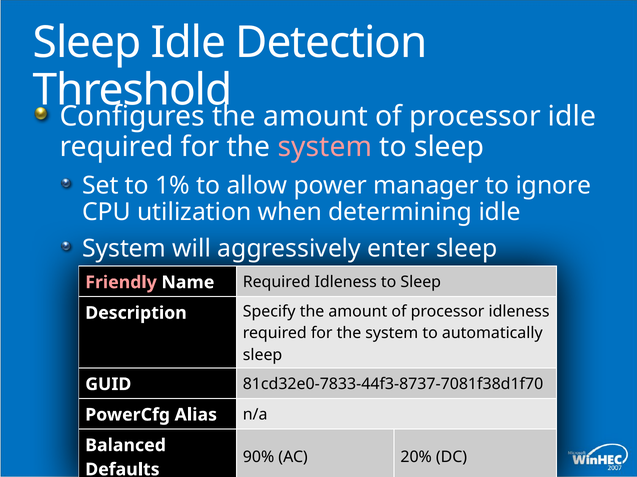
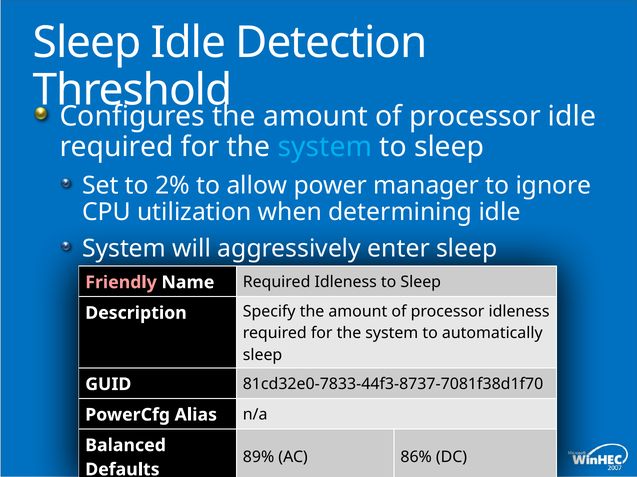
system at (325, 147) colour: pink -> light blue
1%: 1% -> 2%
90%: 90% -> 89%
20%: 20% -> 86%
